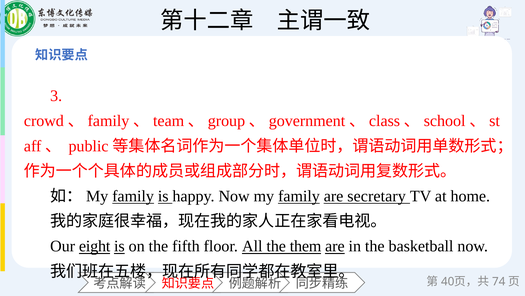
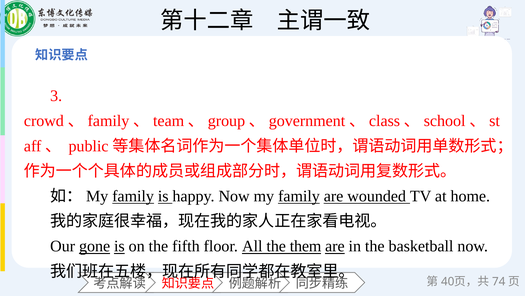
secretary: secretary -> wounded
eight: eight -> gone
